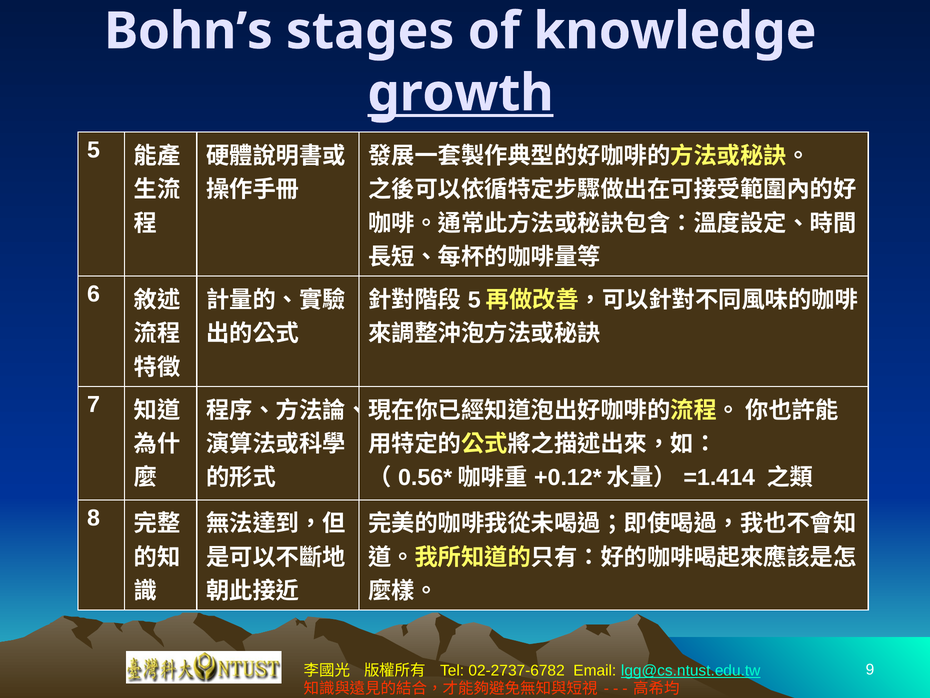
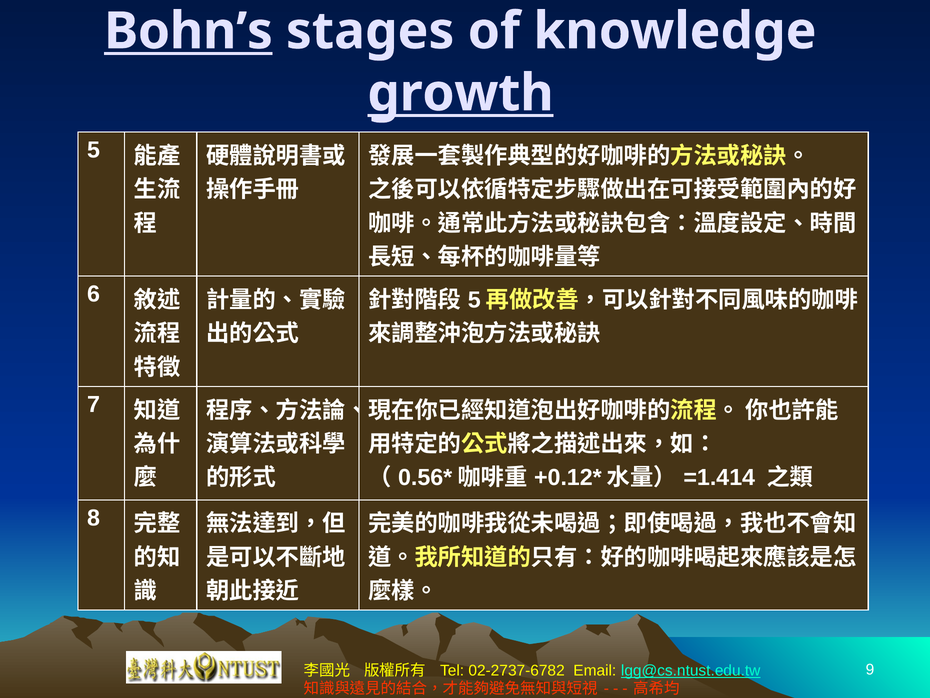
Bohn’s underline: none -> present
